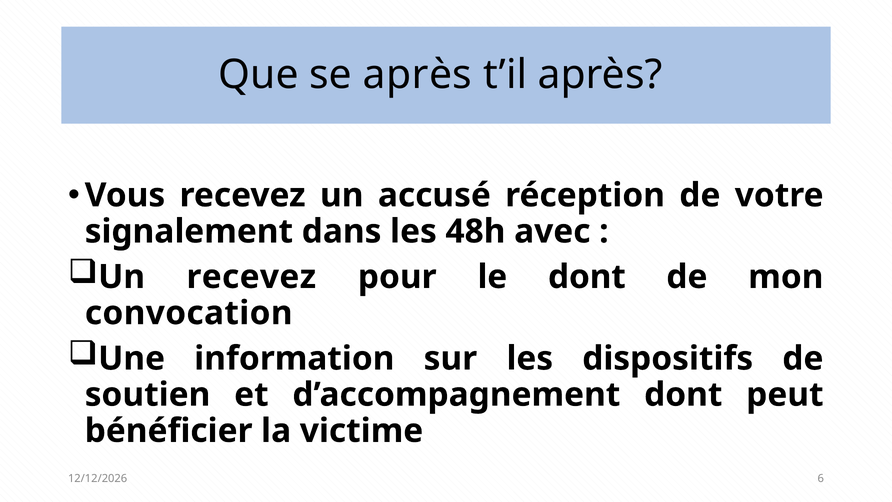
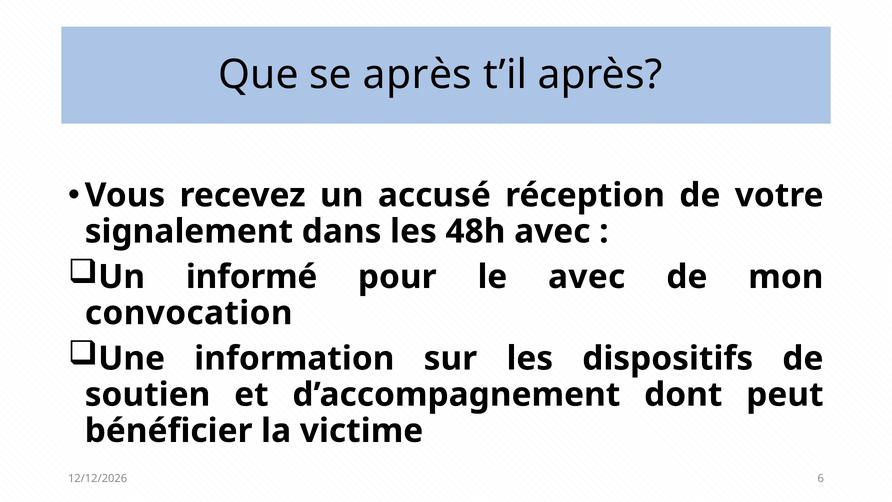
Un recevez: recevez -> informé
le dont: dont -> avec
